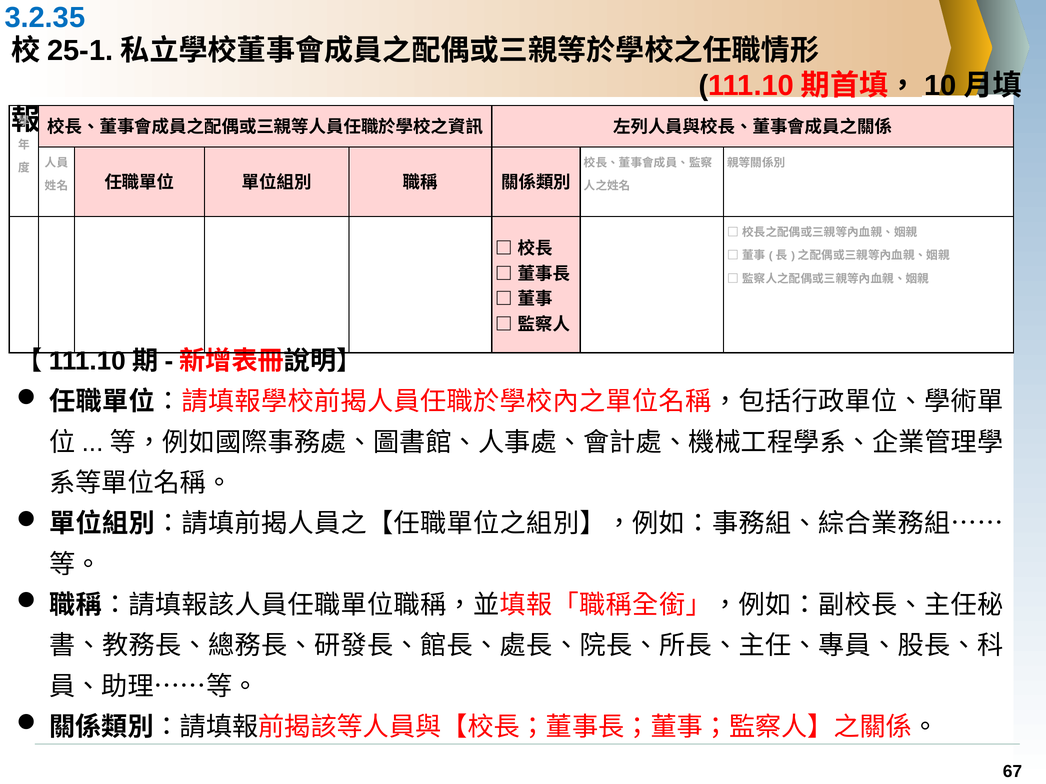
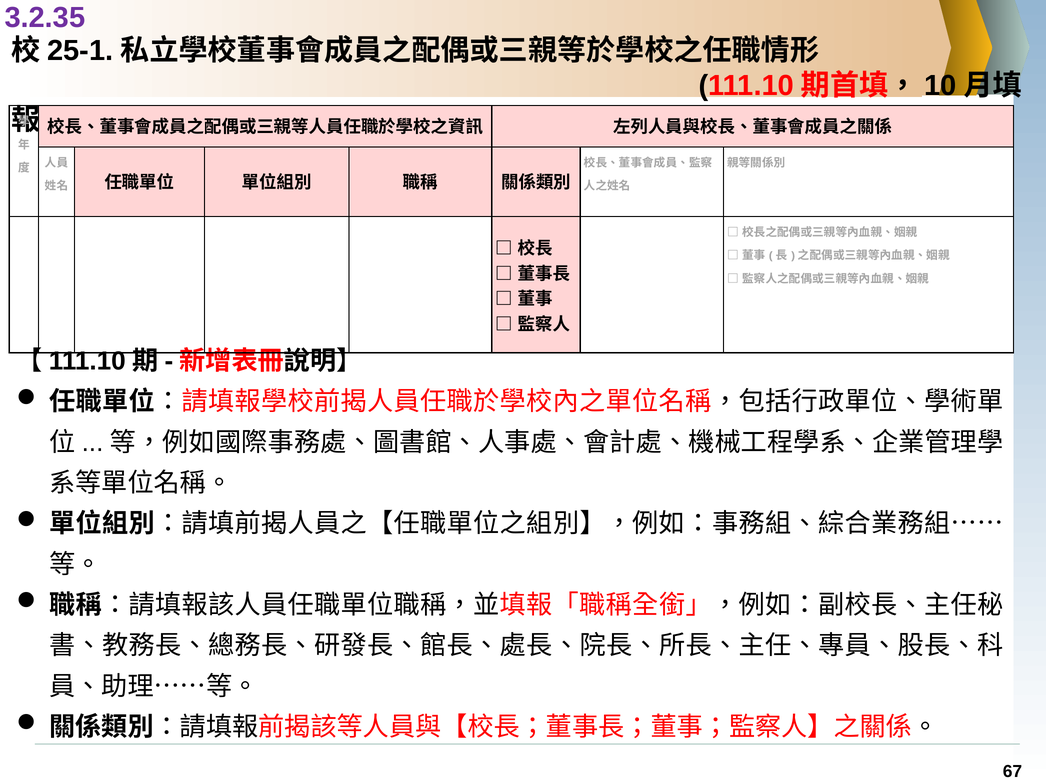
3.2.35 colour: blue -> purple
